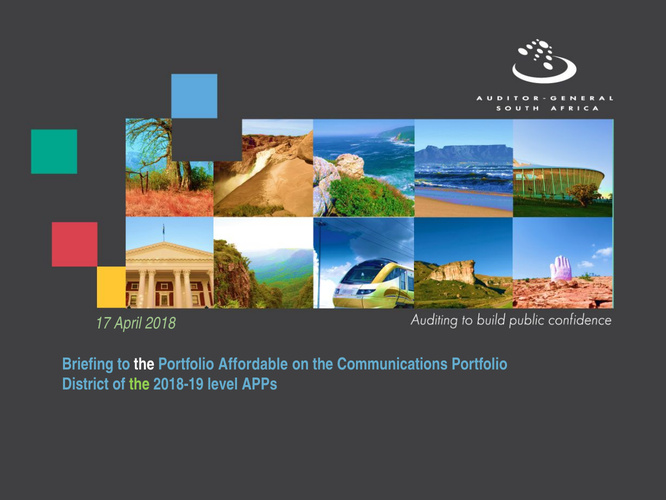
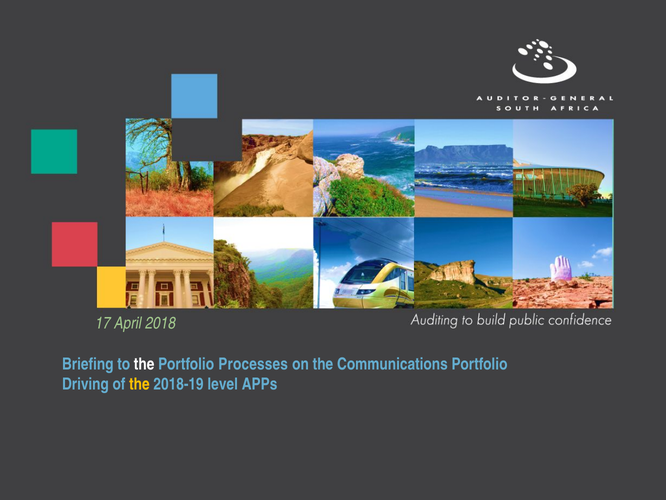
Affordable: Affordable -> Processes
District: District -> Driving
the at (139, 384) colour: light green -> yellow
